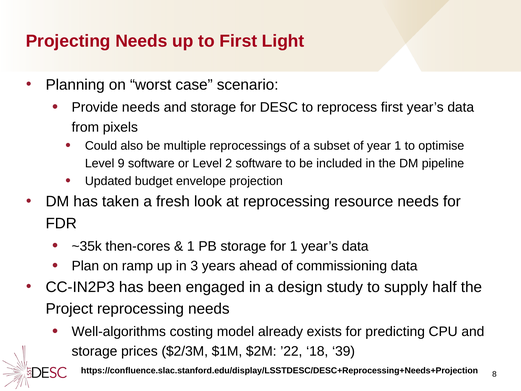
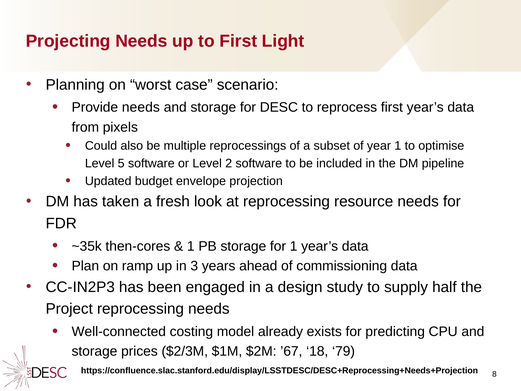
9: 9 -> 5
Well-algorithms: Well-algorithms -> Well-connected
’22: ’22 -> ’67
39: 39 -> 79
